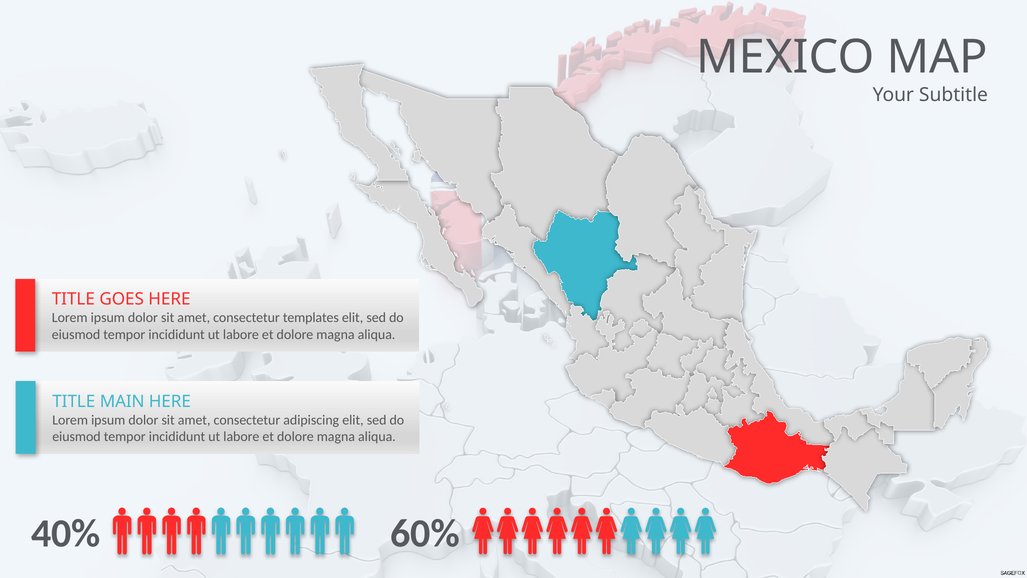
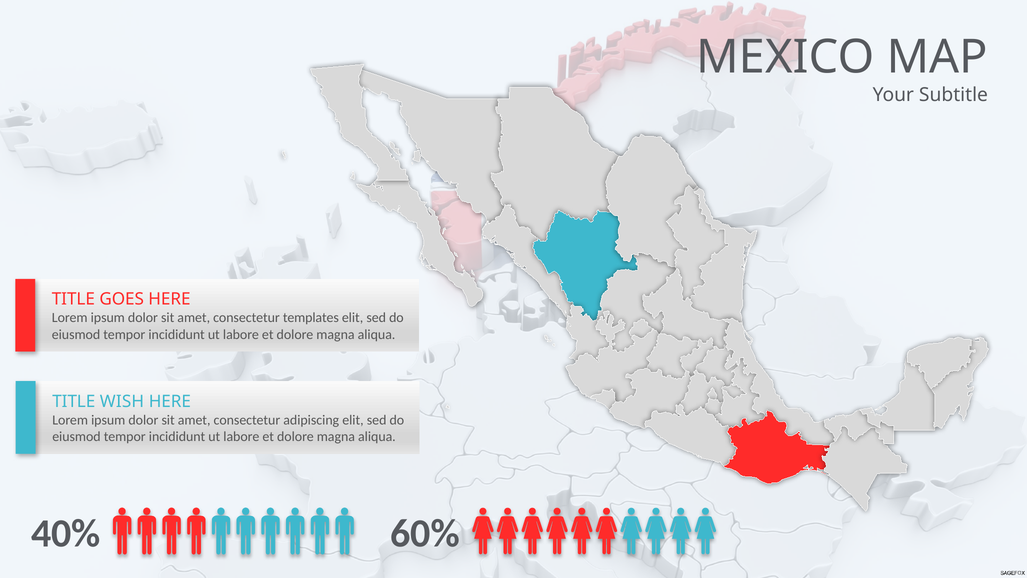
MAIN: MAIN -> WISH
